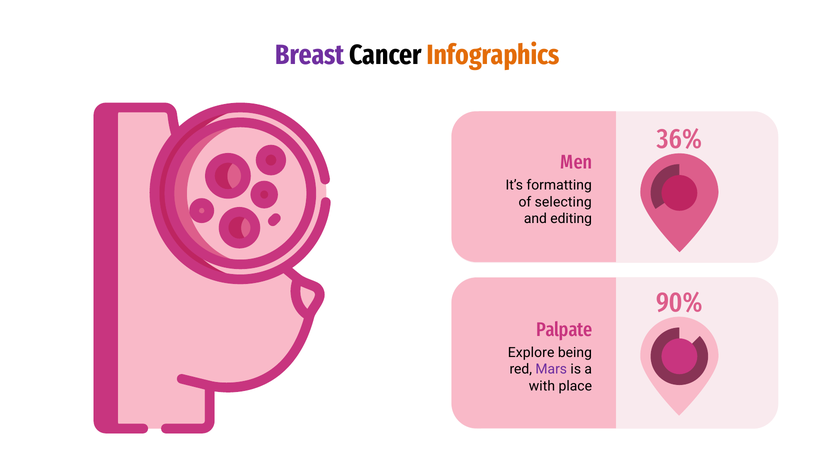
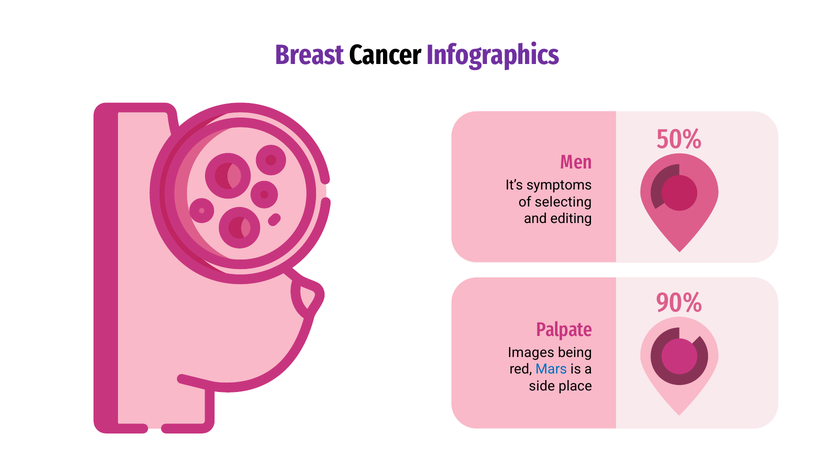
Infographics colour: orange -> purple
36%: 36% -> 50%
formatting: formatting -> symptoms
Explore: Explore -> Images
Mars colour: purple -> blue
with: with -> side
